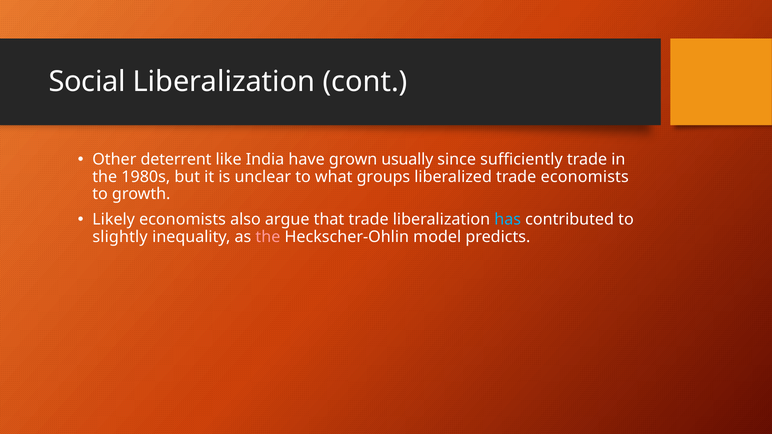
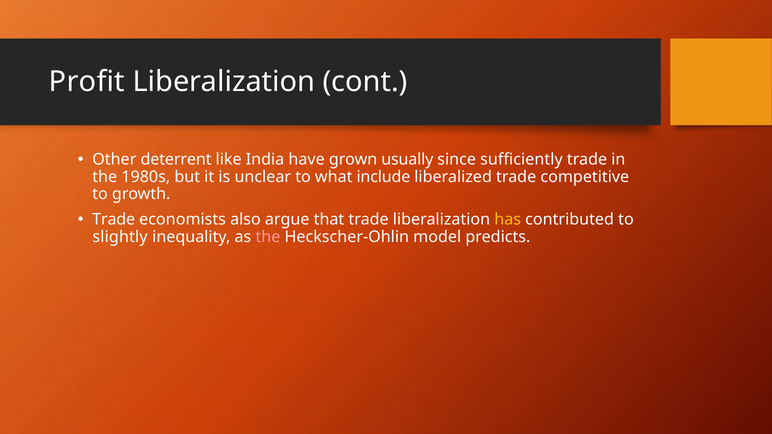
Social: Social -> Profit
groups: groups -> include
trade economists: economists -> competitive
Likely at (114, 220): Likely -> Trade
has colour: light blue -> yellow
